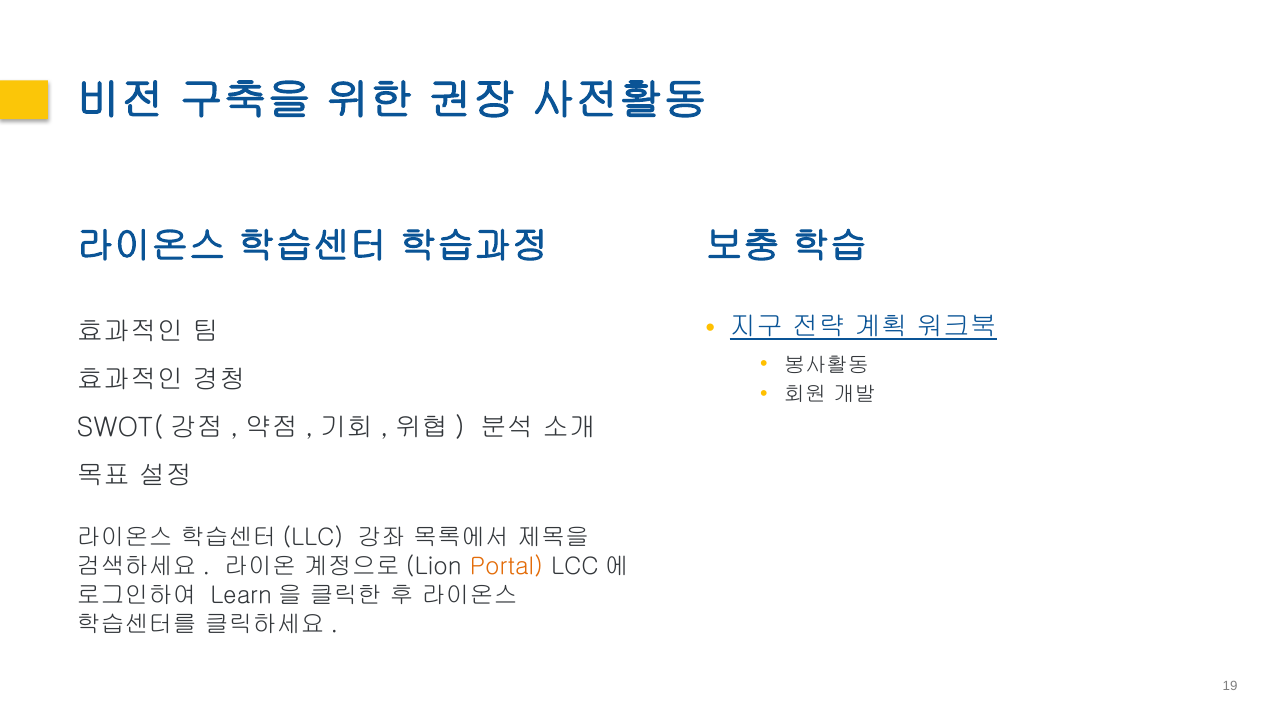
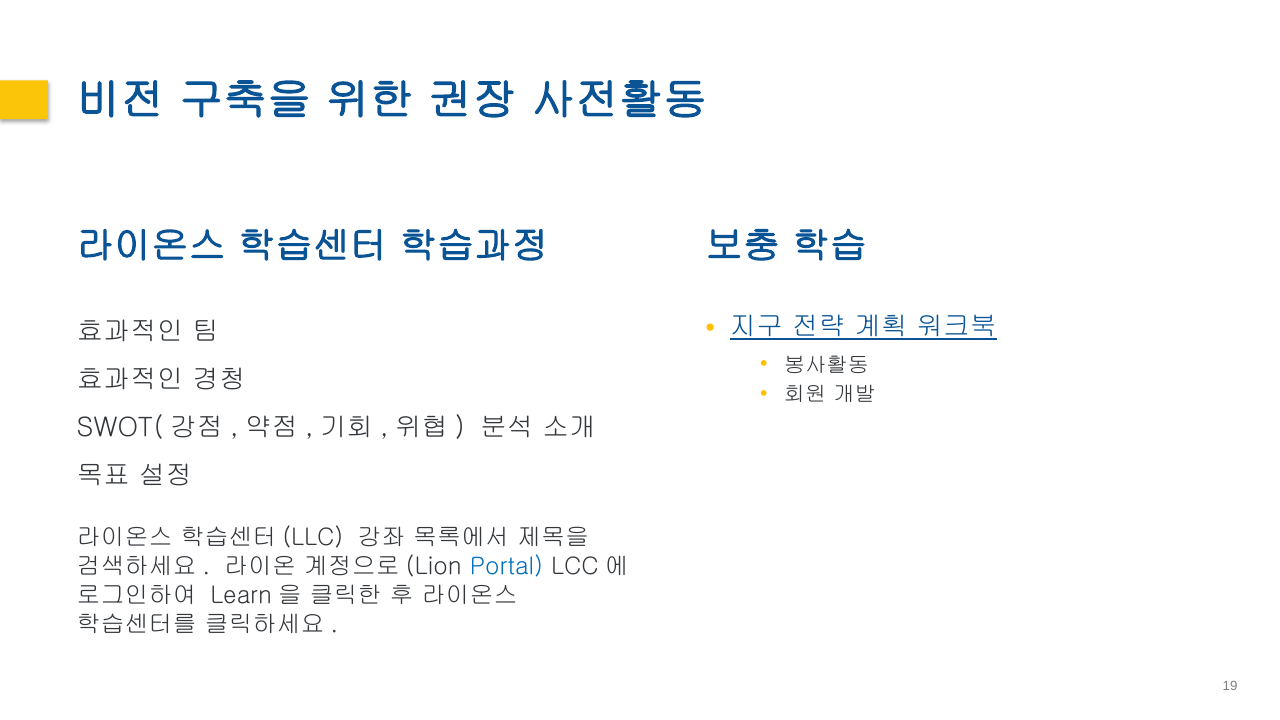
Portal colour: orange -> blue
